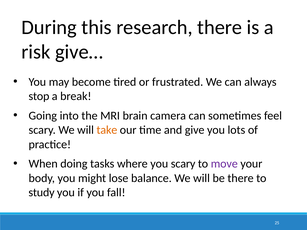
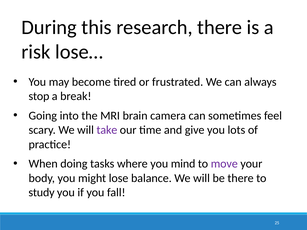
give…: give… -> lose…
take colour: orange -> purple
you scary: scary -> mind
